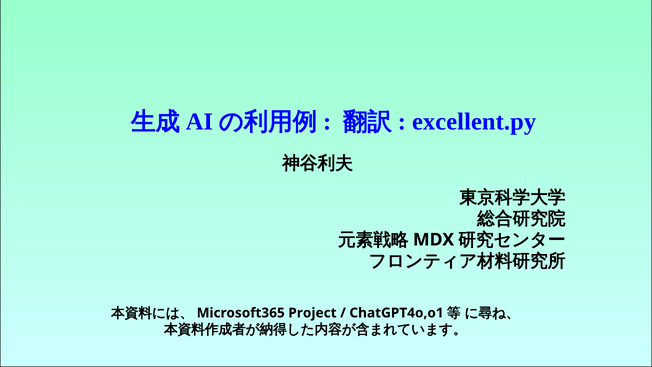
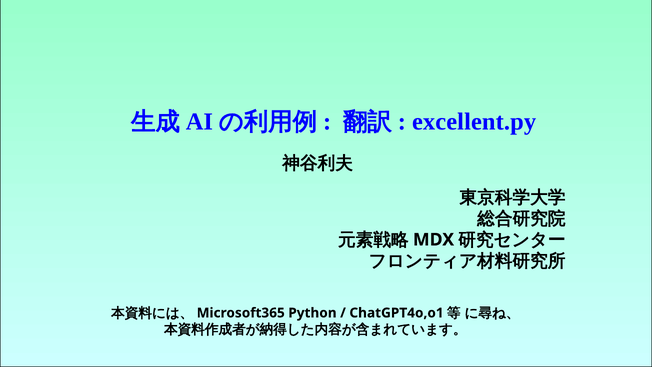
Project: Project -> Python
